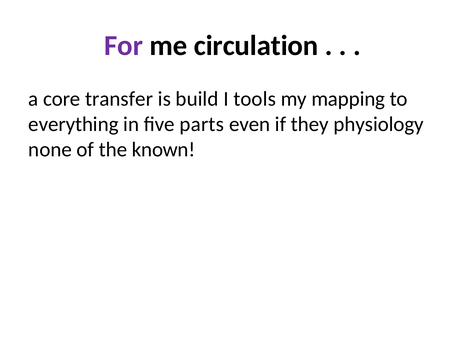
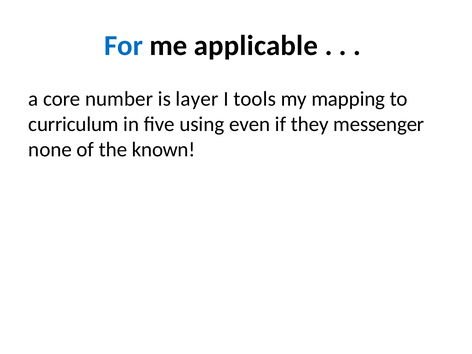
For colour: purple -> blue
circulation: circulation -> applicable
transfer: transfer -> number
build: build -> layer
everything: everything -> curriculum
parts: parts -> using
physiology: physiology -> messenger
